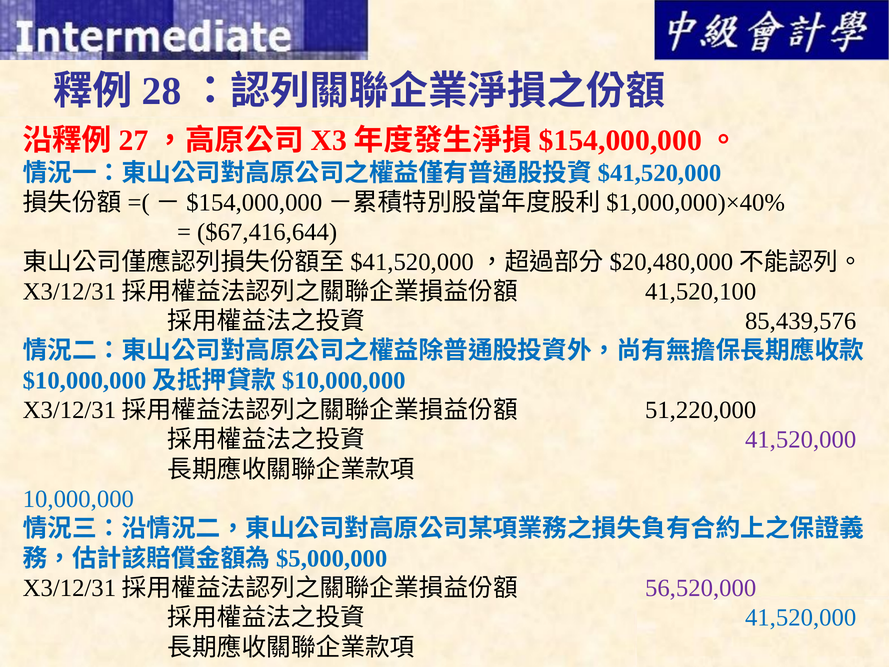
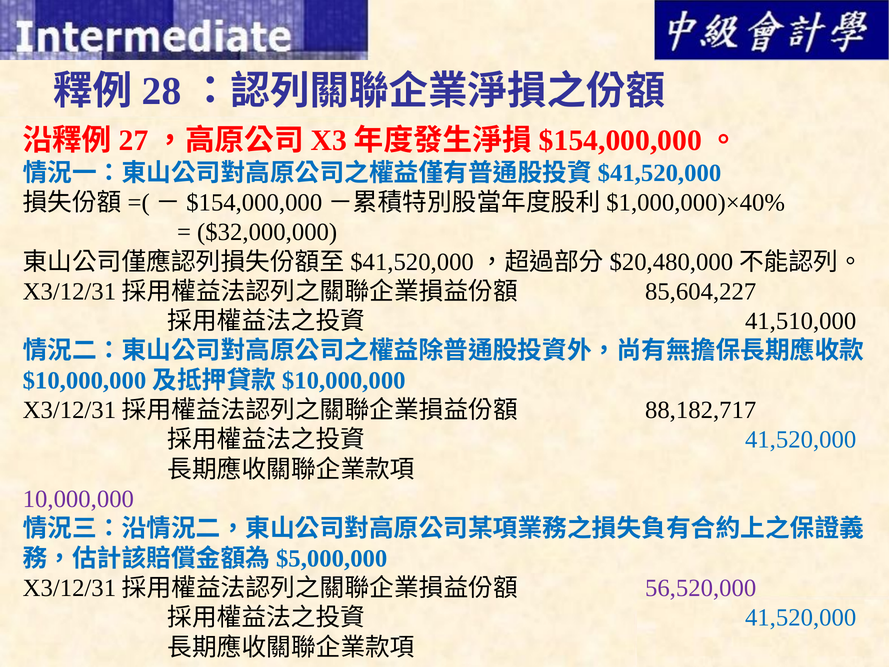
$67,416,644: $67,416,644 -> $32,000,000
41,520,100: 41,520,100 -> 85,604,227
85,439,576: 85,439,576 -> 41,510,000
51,220,000: 51,220,000 -> 88,182,717
41,520,000 at (801, 440) colour: purple -> blue
10,000,000 at (78, 499) colour: blue -> purple
